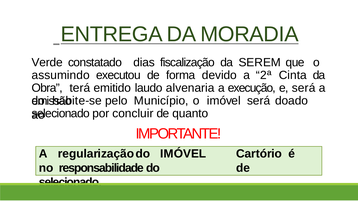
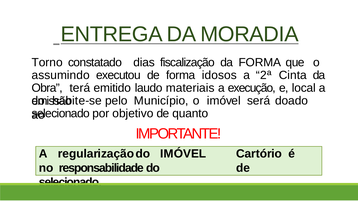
Verde: Verde -> Torno
da SEREM: SEREM -> FORMA
devido: devido -> idosos
alvenaria: alvenaria -> materiais
e será: será -> local
concluir: concluir -> objetivo
